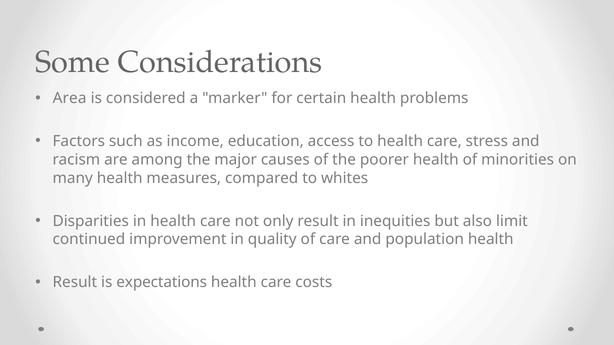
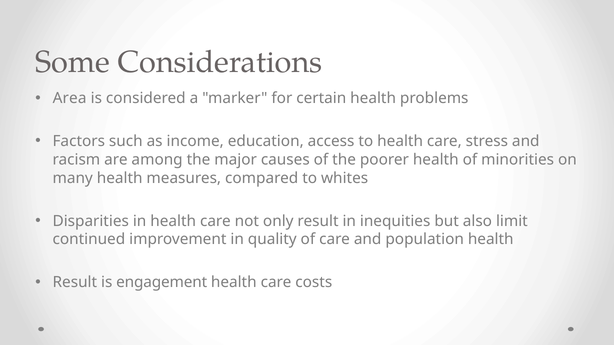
expectations: expectations -> engagement
